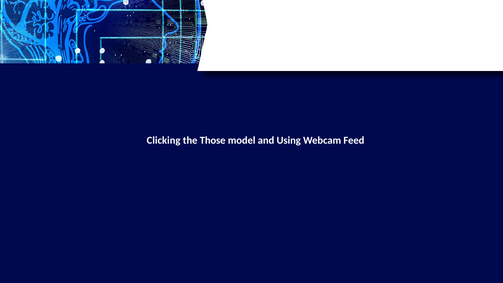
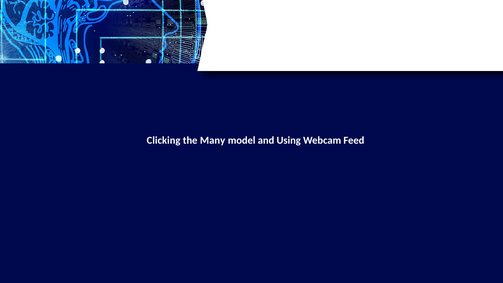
Those: Those -> Many
